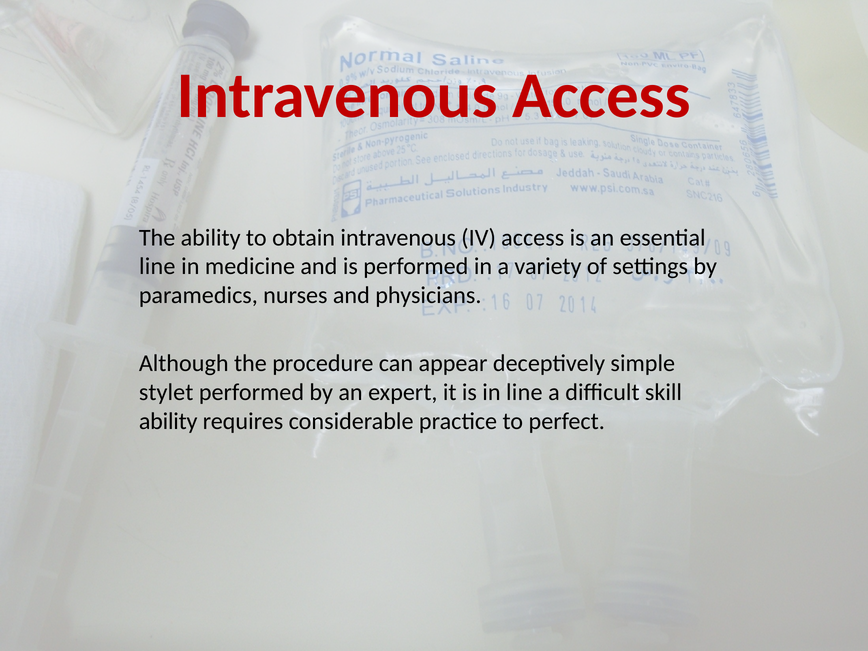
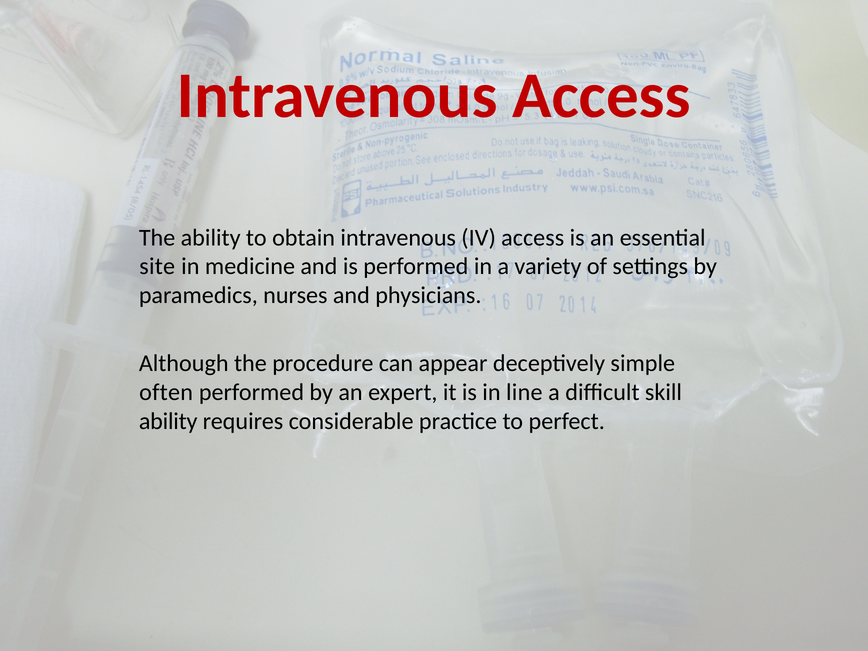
line at (157, 267): line -> site
stylet: stylet -> often
